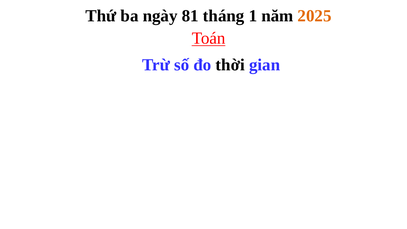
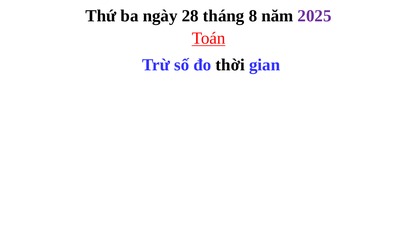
81: 81 -> 28
1: 1 -> 8
2025 colour: orange -> purple
